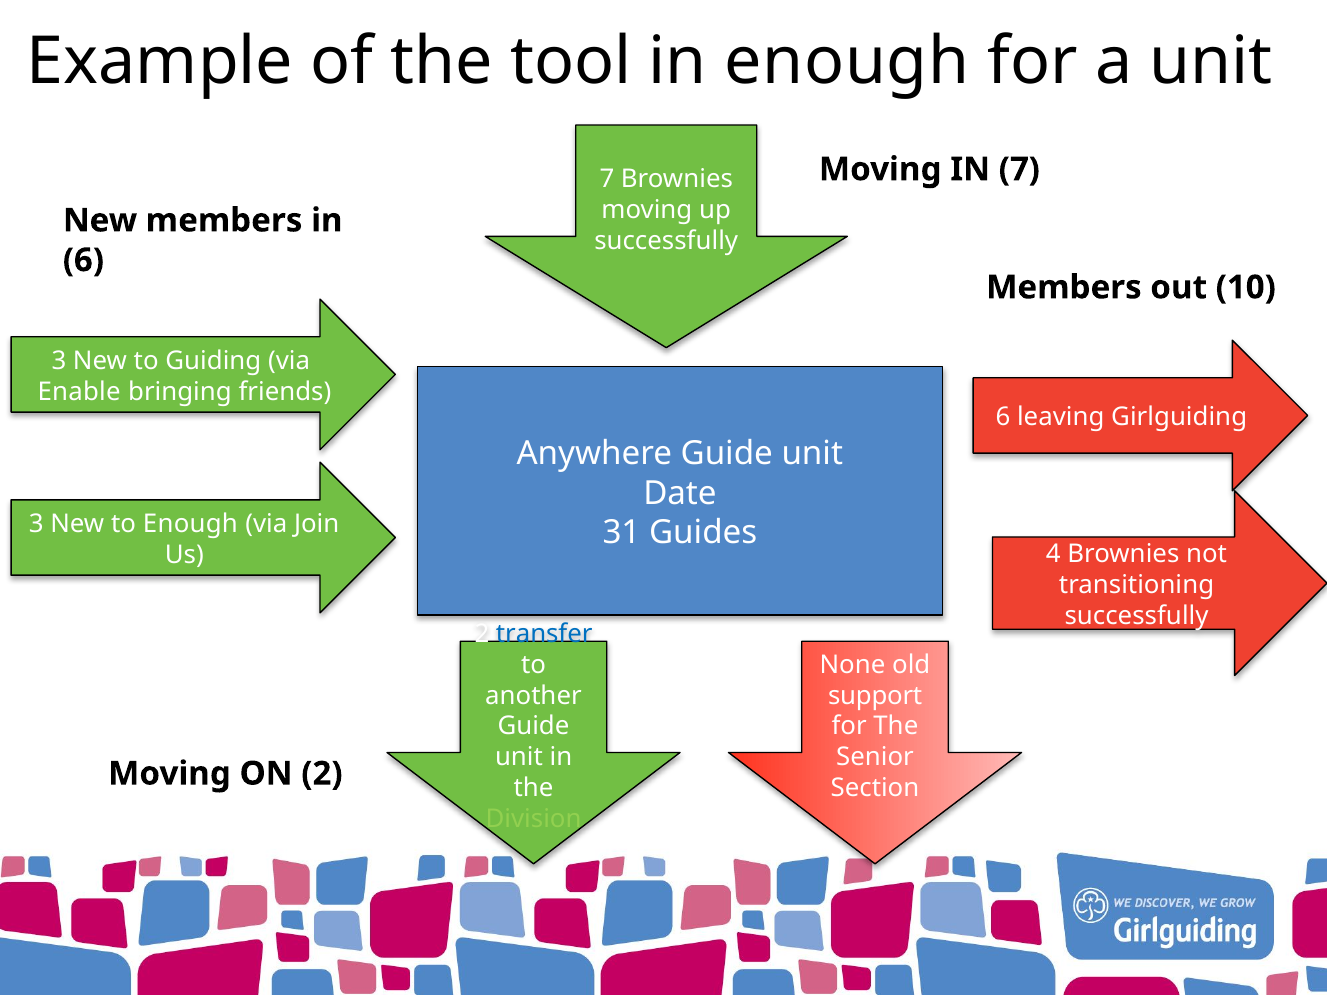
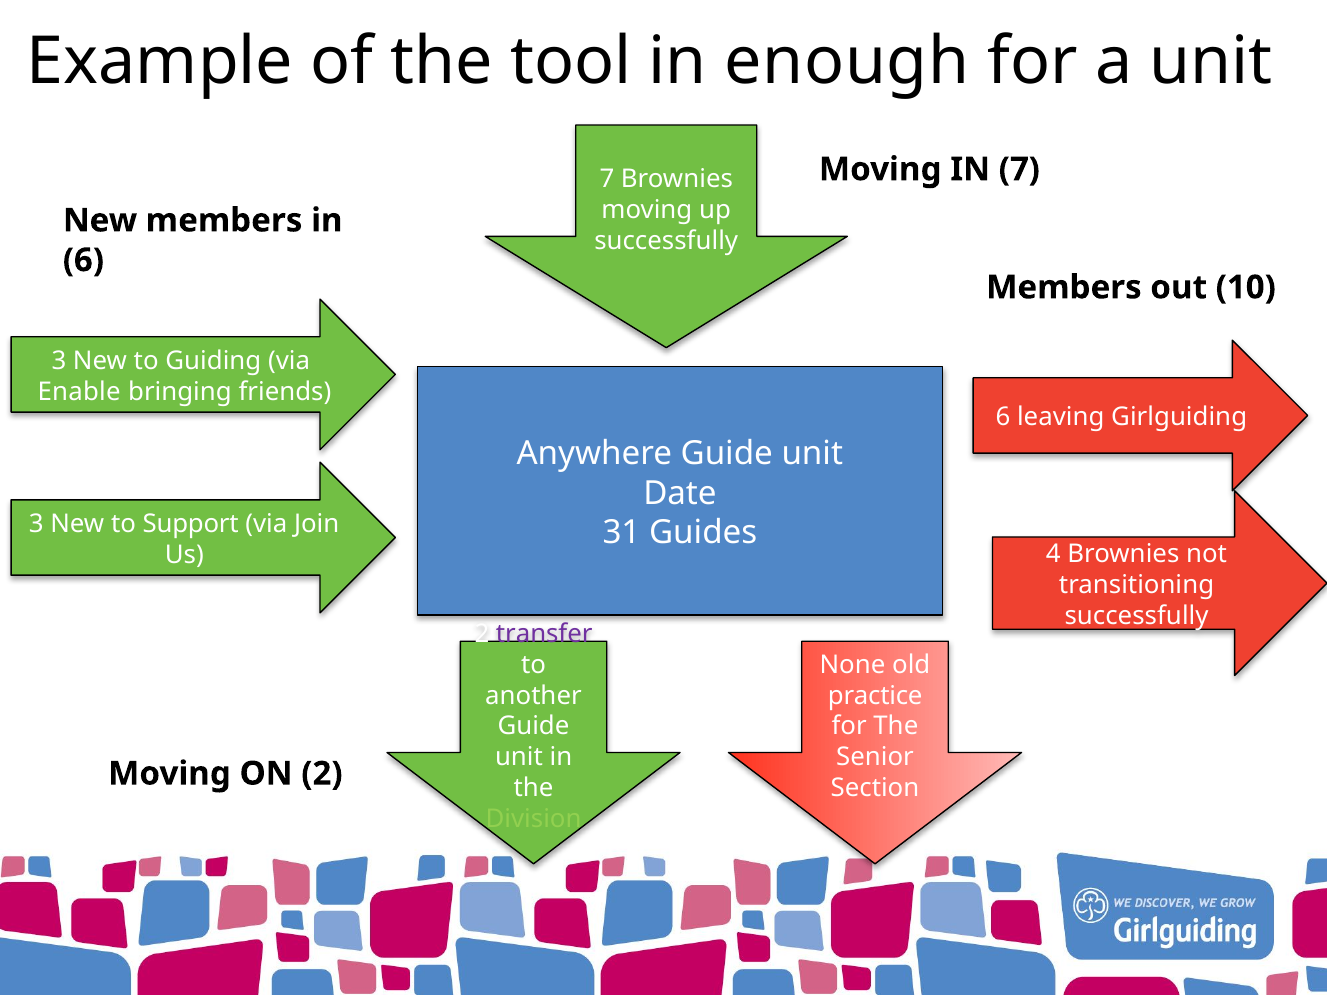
to Enough: Enough -> Support
transfer colour: blue -> purple
support: support -> practice
